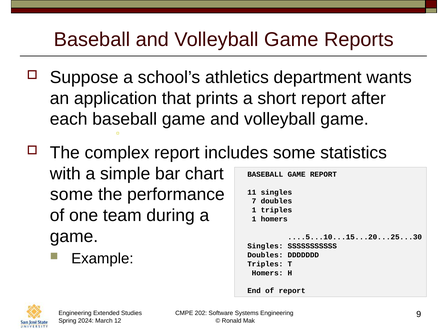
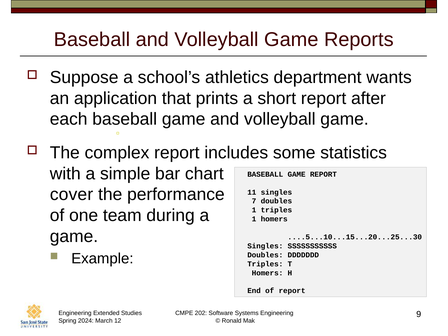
some at (71, 195): some -> cover
